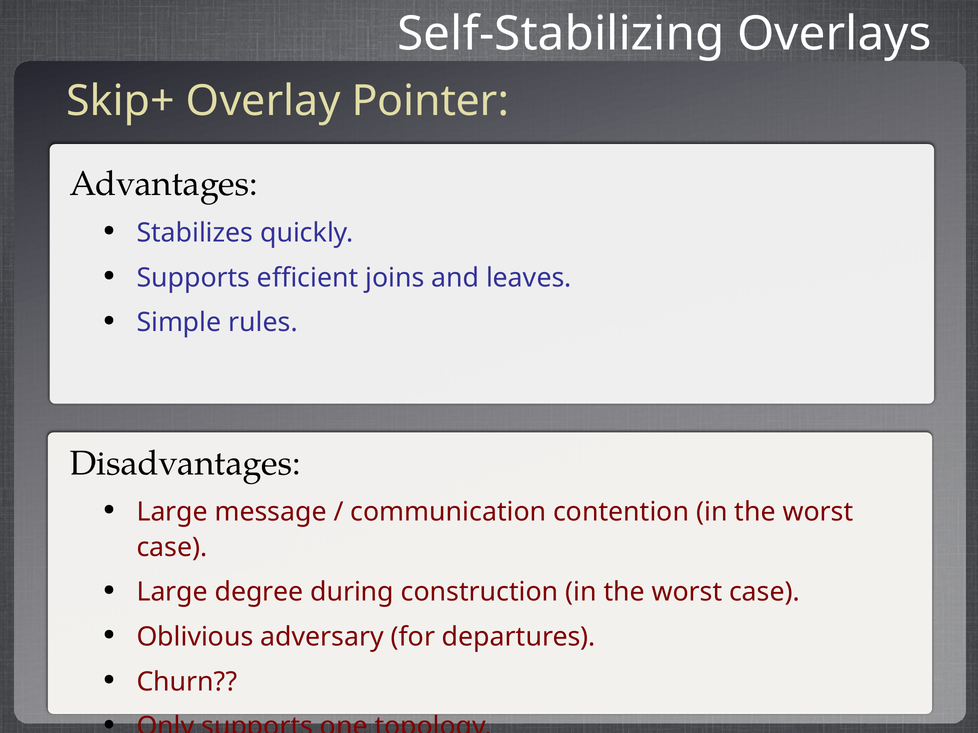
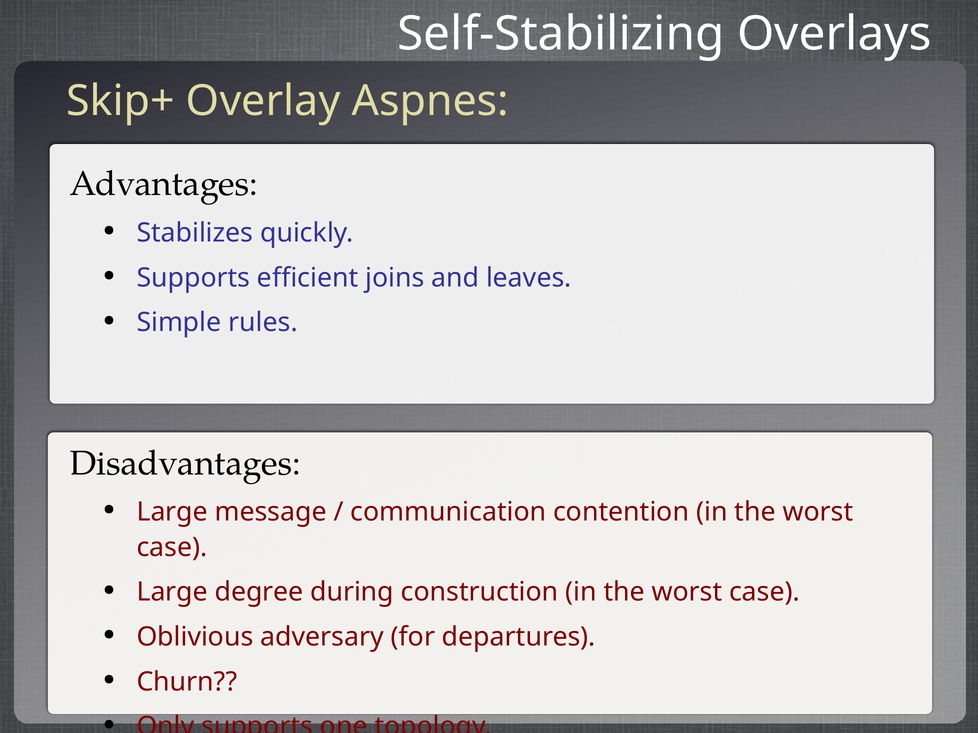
Pointer: Pointer -> Aspnes
